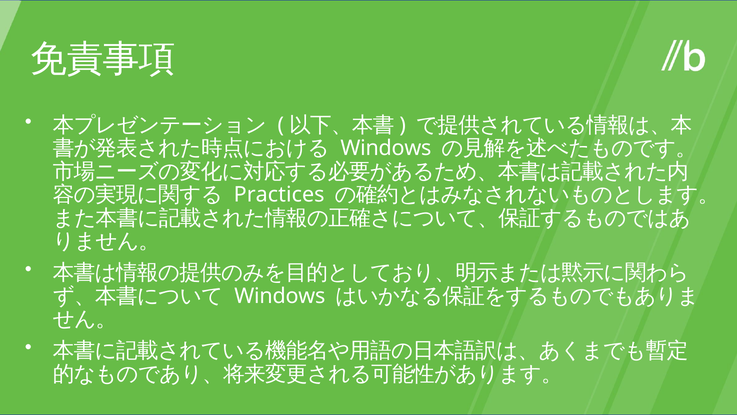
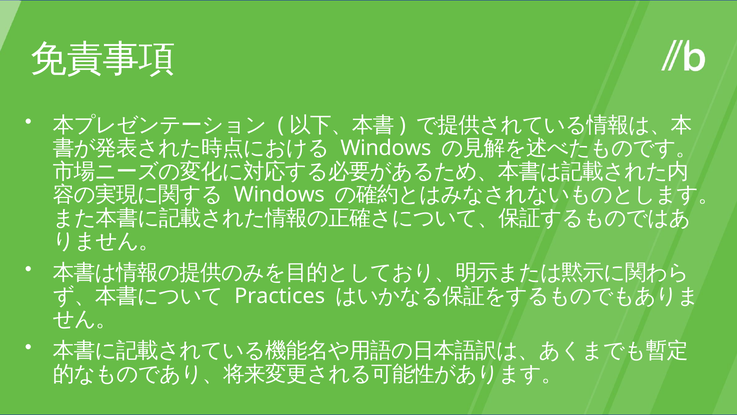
Practices at (279, 195): Practices -> Windows
Windows at (280, 296): Windows -> Practices
